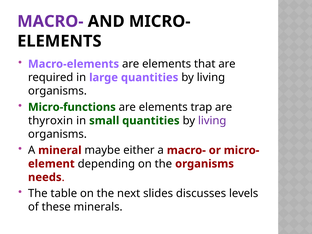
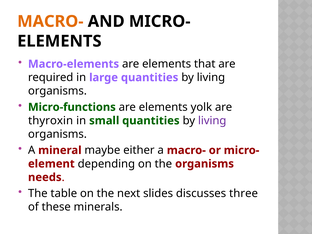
MACRO- at (50, 21) colour: purple -> orange
trap: trap -> yolk
levels: levels -> three
